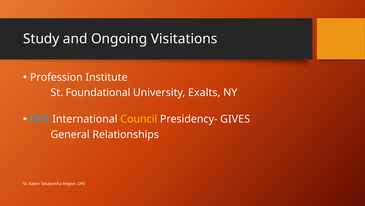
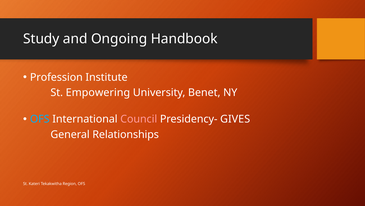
Visitations: Visitations -> Handbook
Foundational: Foundational -> Empowering
Exalts: Exalts -> Benet
Council colour: yellow -> pink
